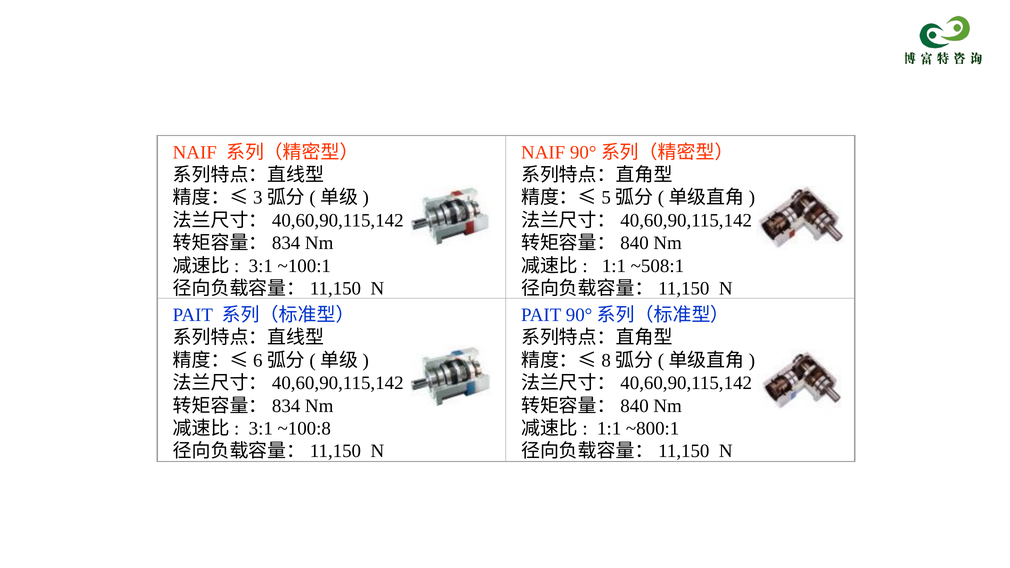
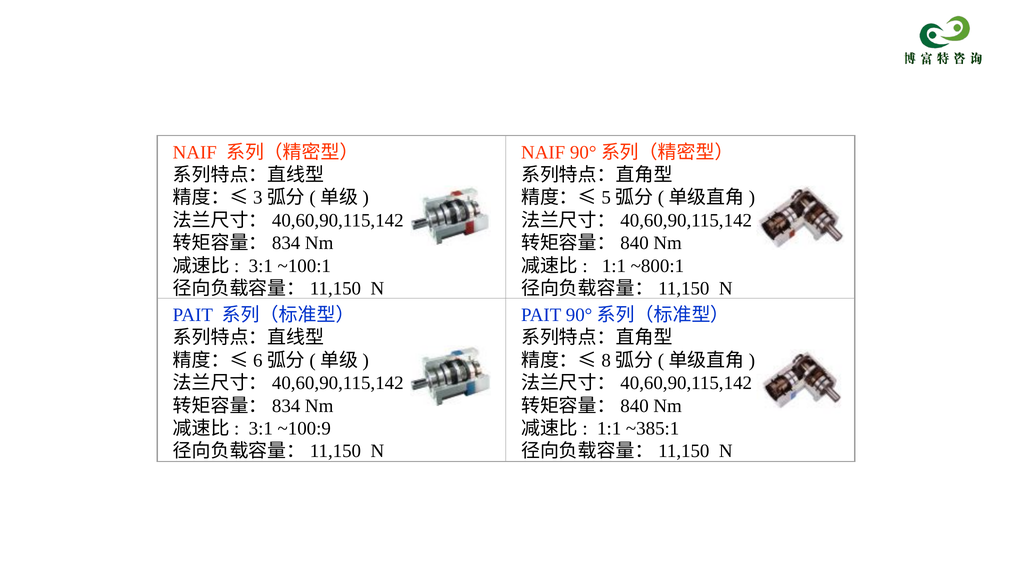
~508:1: ~508:1 -> ~800:1
~100:8: ~100:8 -> ~100:9
~800:1: ~800:1 -> ~385:1
